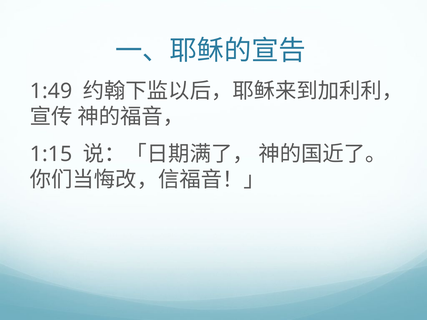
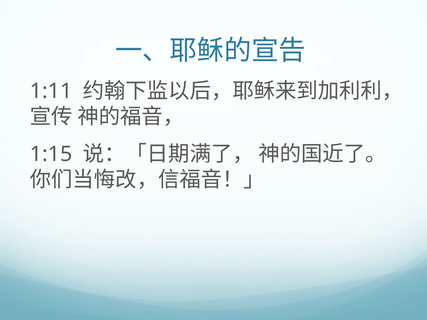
1:49: 1:49 -> 1:11
